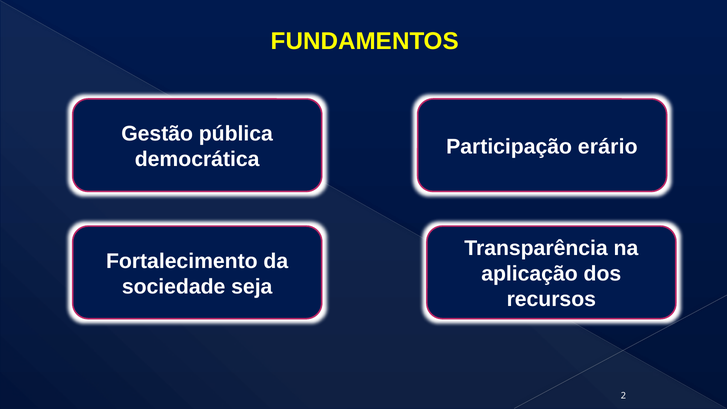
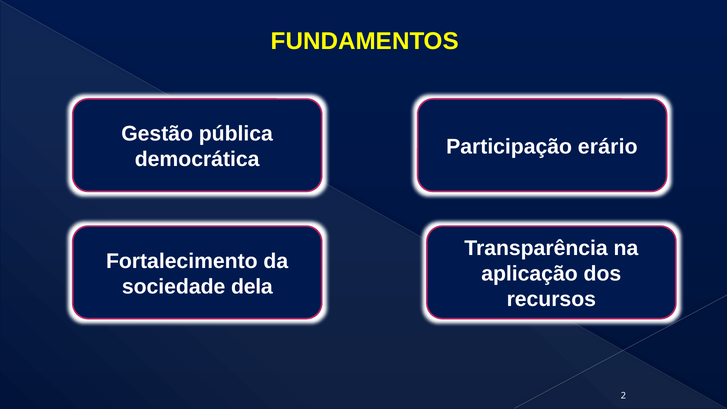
seja: seja -> dela
